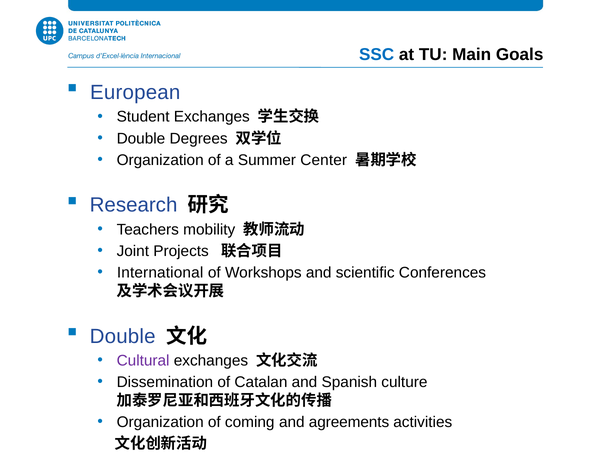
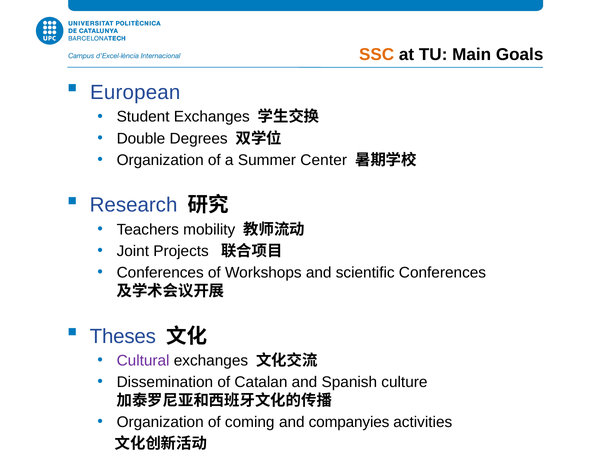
SSC colour: blue -> orange
International at (160, 272): International -> Conferences
Double at (123, 336): Double -> Theses
agreements: agreements -> companyies
